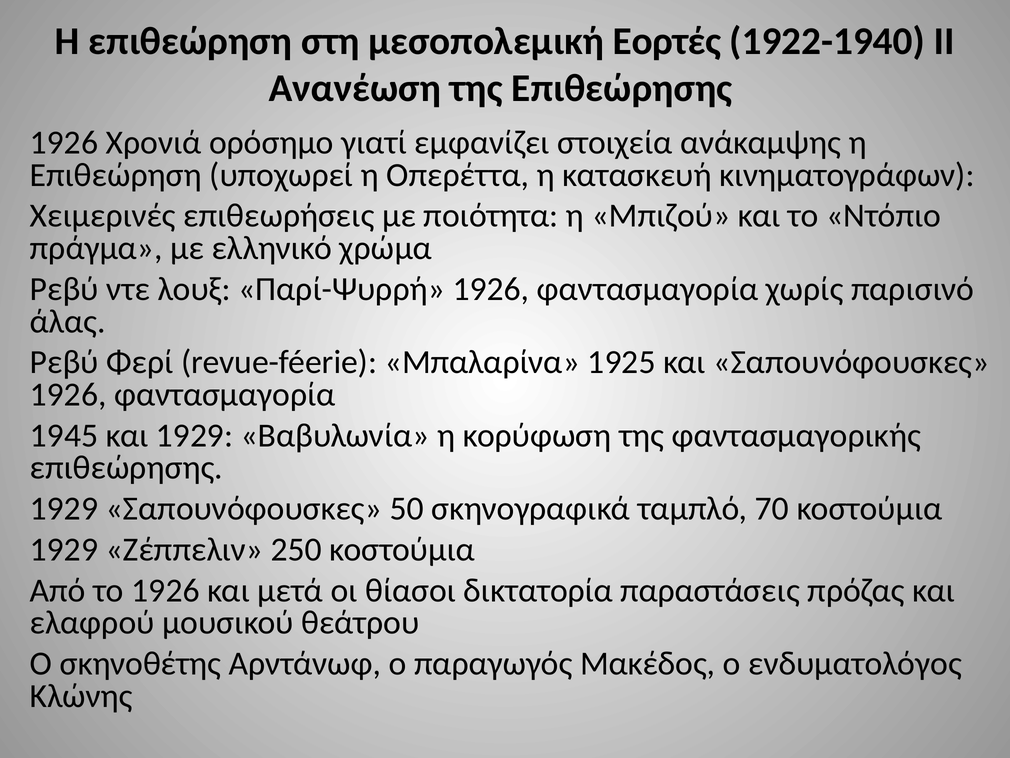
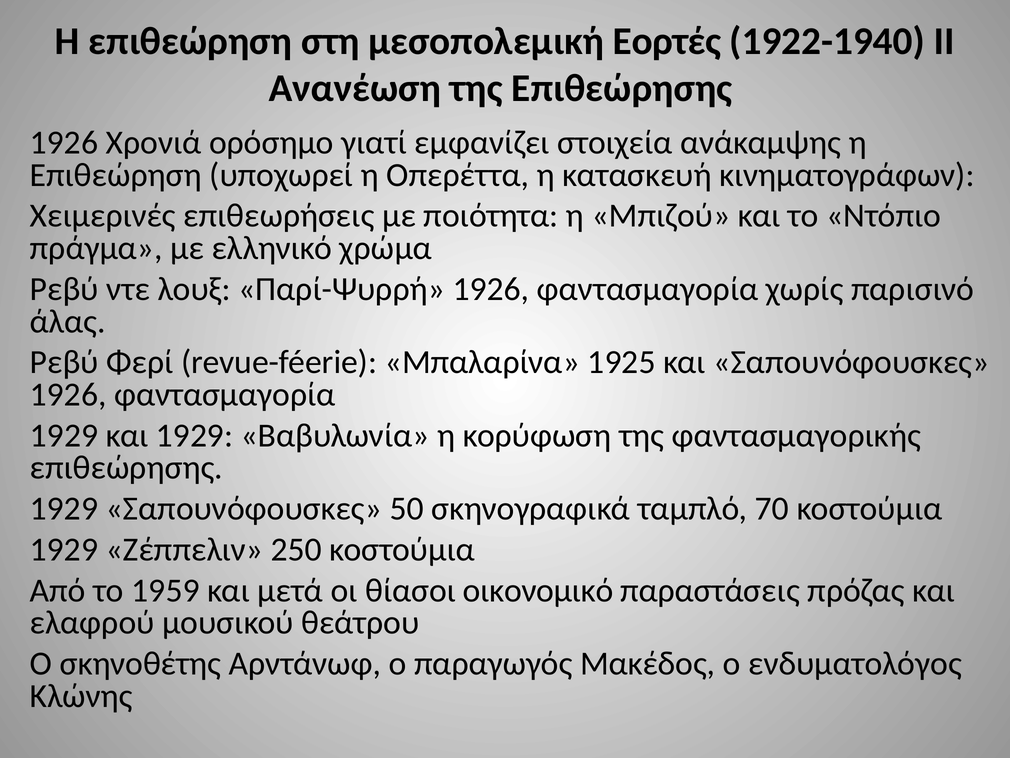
1945 at (64, 435): 1945 -> 1929
το 1926: 1926 -> 1959
δικτατορία: δικτατορία -> οικονομικό
